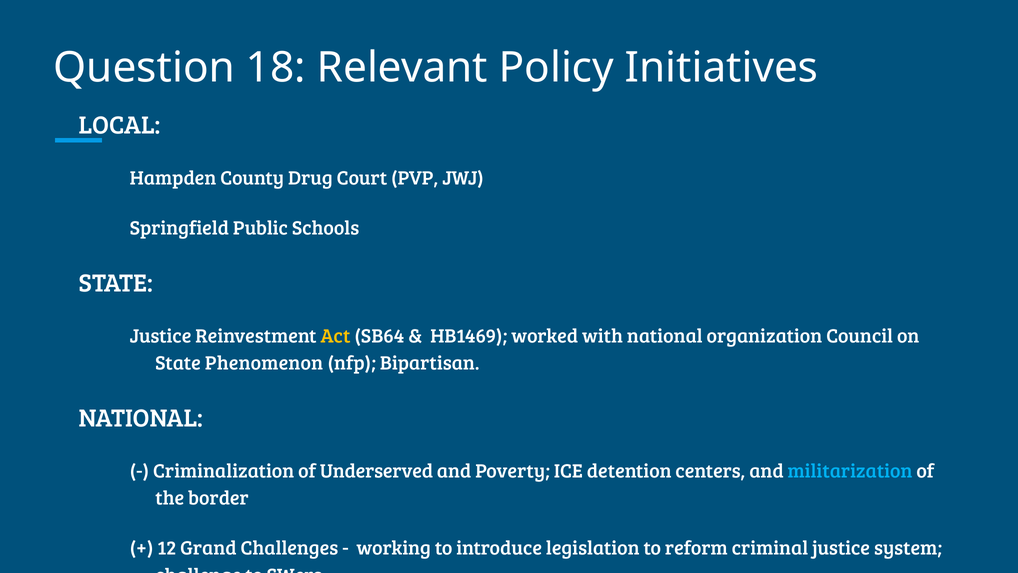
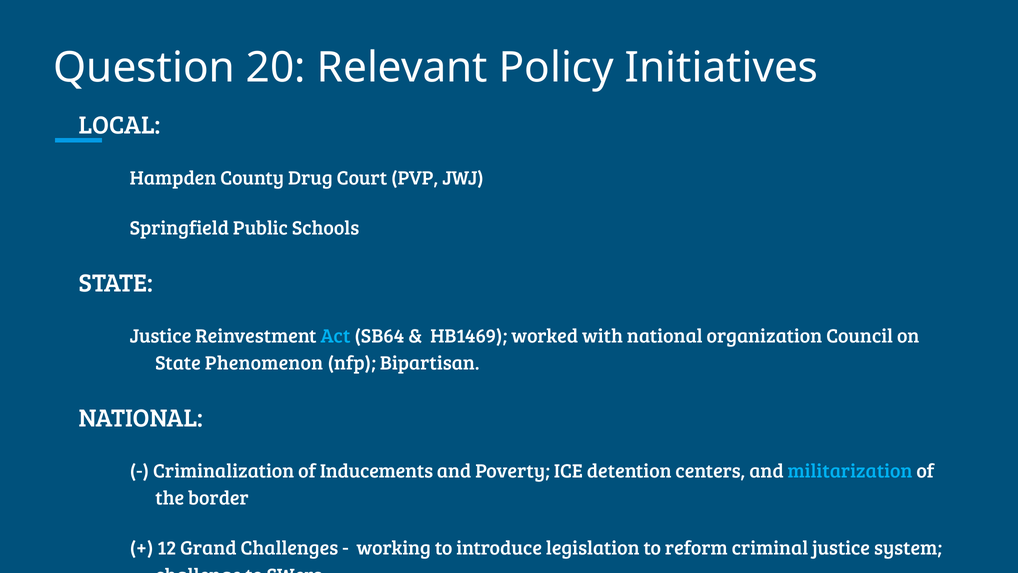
18: 18 -> 20
Act colour: yellow -> light blue
Underserved: Underserved -> Inducements
